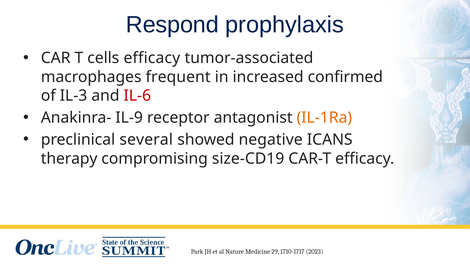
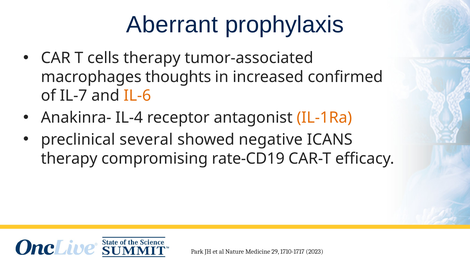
Respond: Respond -> Aberrant
cells efficacy: efficacy -> therapy
frequent: frequent -> thoughts
IL-3: IL-3 -> IL-7
IL-6 colour: red -> orange
IL-9: IL-9 -> IL-4
size-CD19: size-CD19 -> rate-CD19
